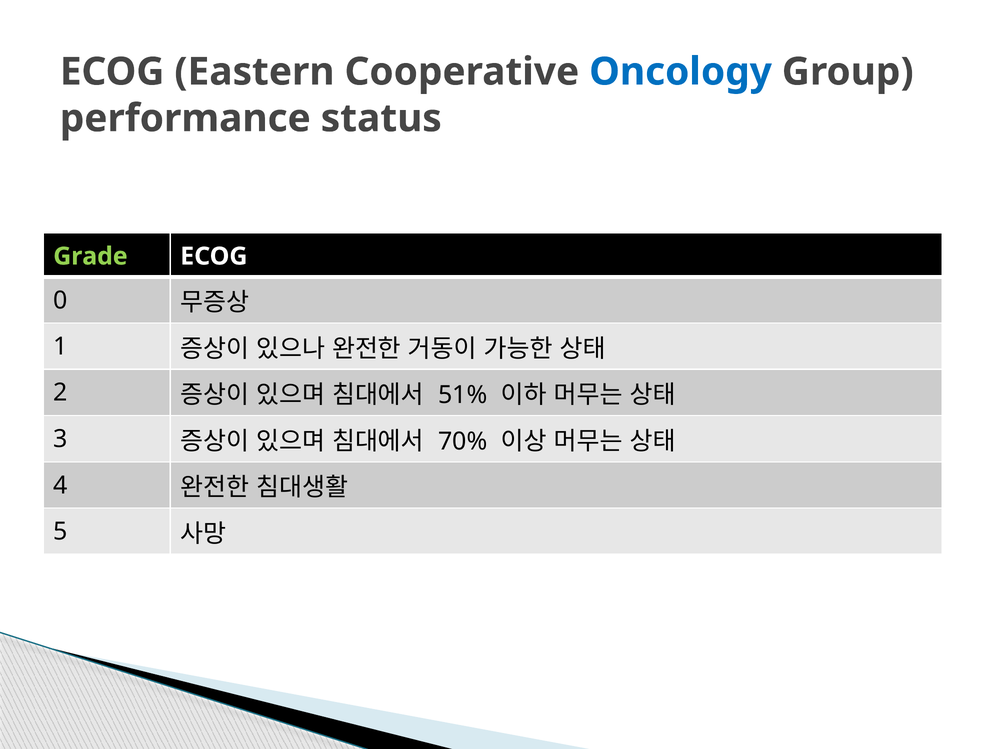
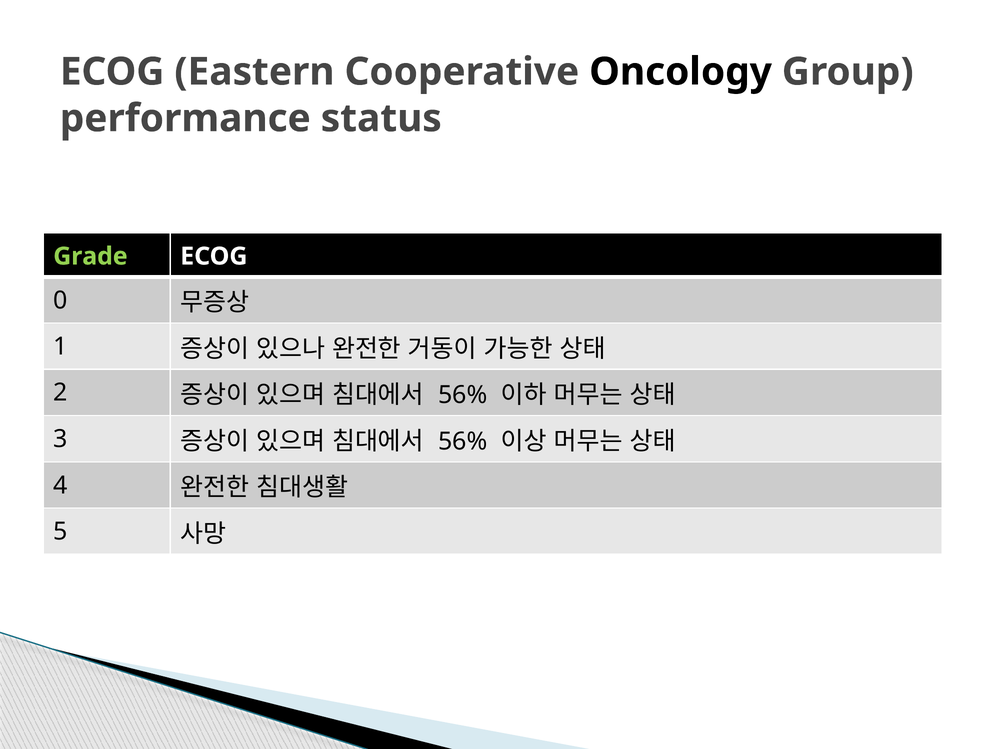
Oncology colour: blue -> black
51% at (463, 395): 51% -> 56%
70% at (463, 441): 70% -> 56%
